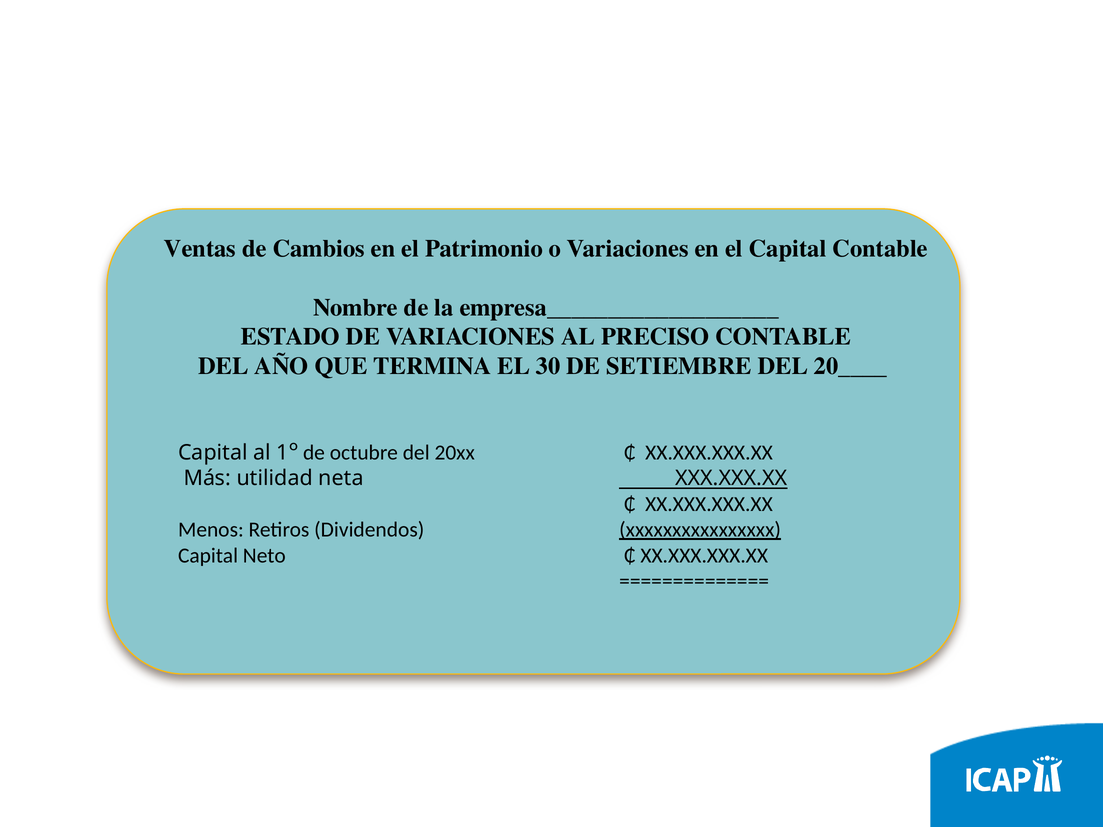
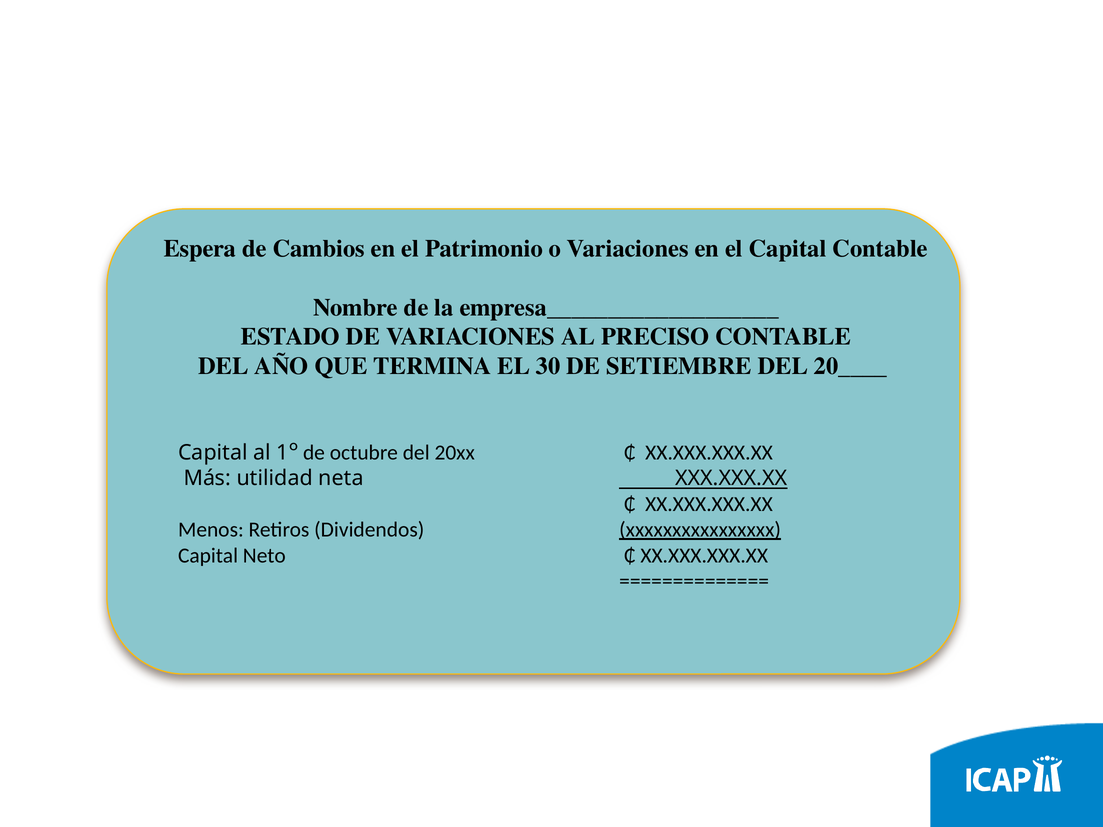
Ventas: Ventas -> Espera
